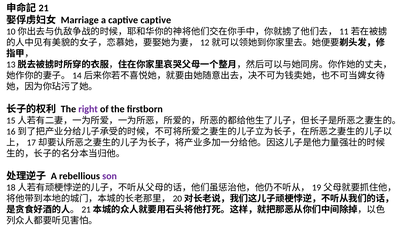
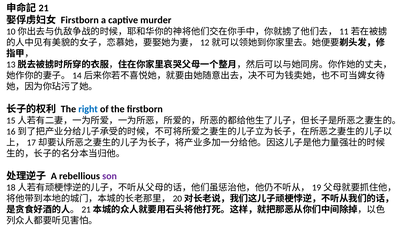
Marriage at (80, 20): Marriage -> Firstborn
captive captive: captive -> murder
right colour: purple -> blue
